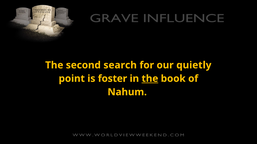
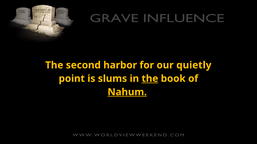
search: search -> harbor
foster: foster -> slums
Nahum underline: none -> present
